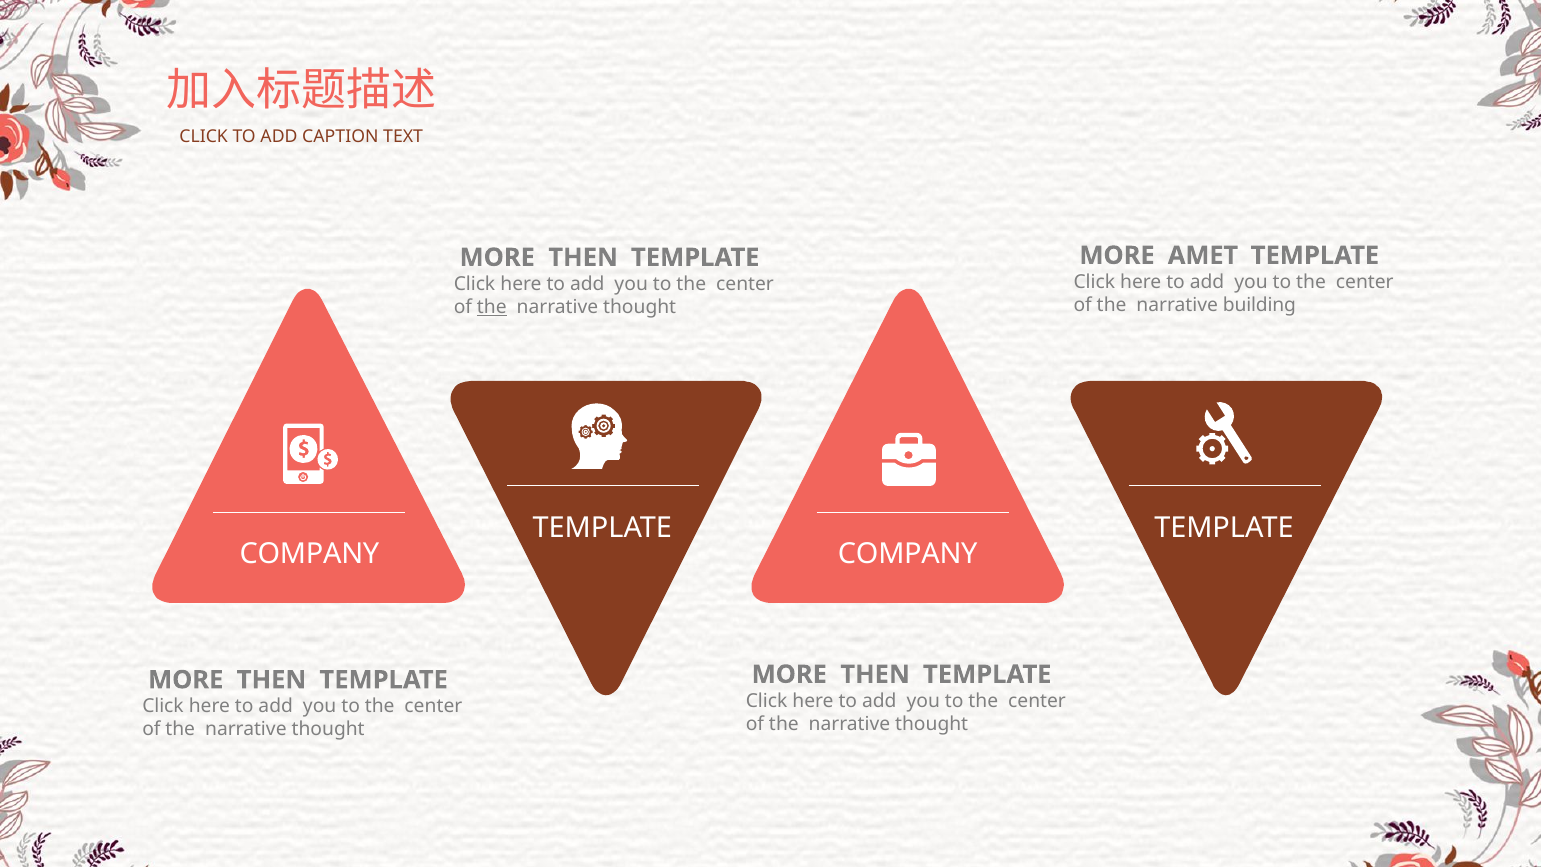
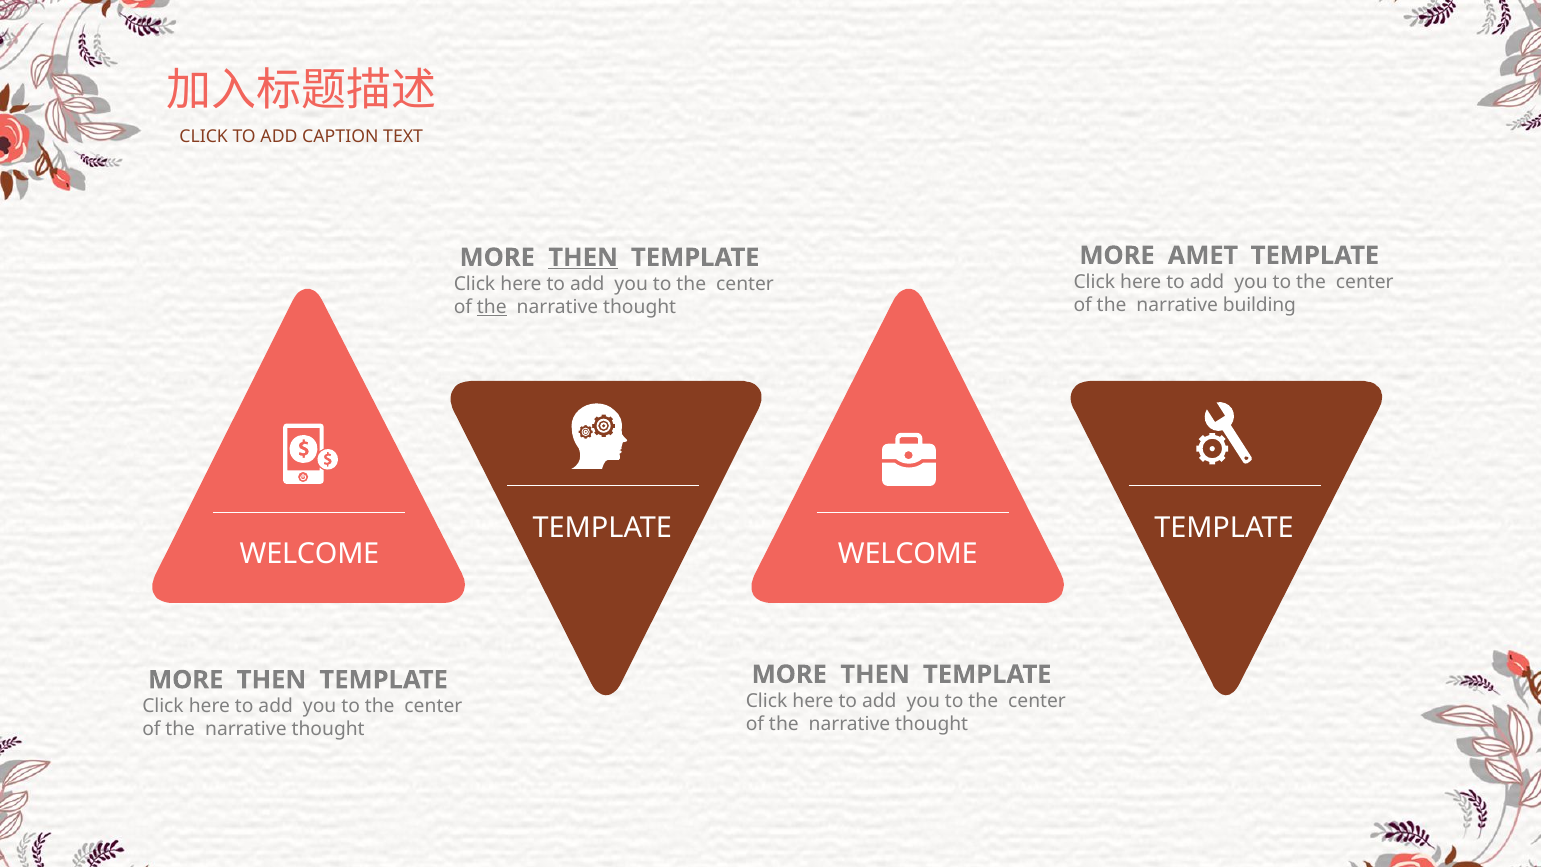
THEN at (583, 258) underline: none -> present
COMPANY at (309, 554): COMPANY -> WELCOME
COMPANY at (908, 554): COMPANY -> WELCOME
